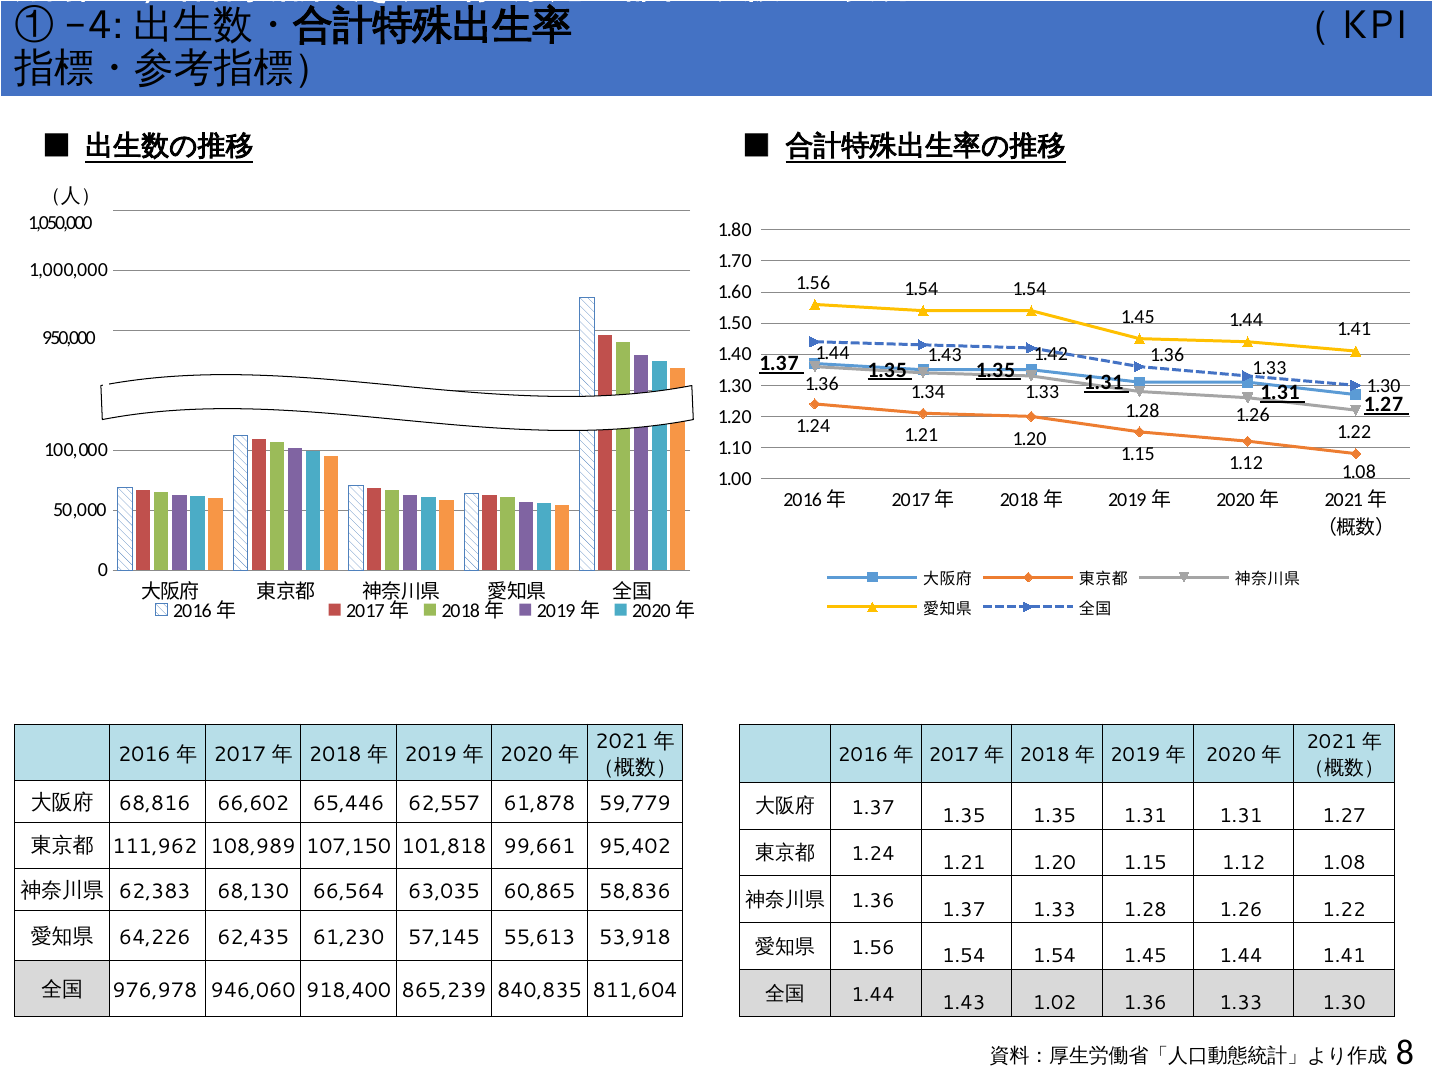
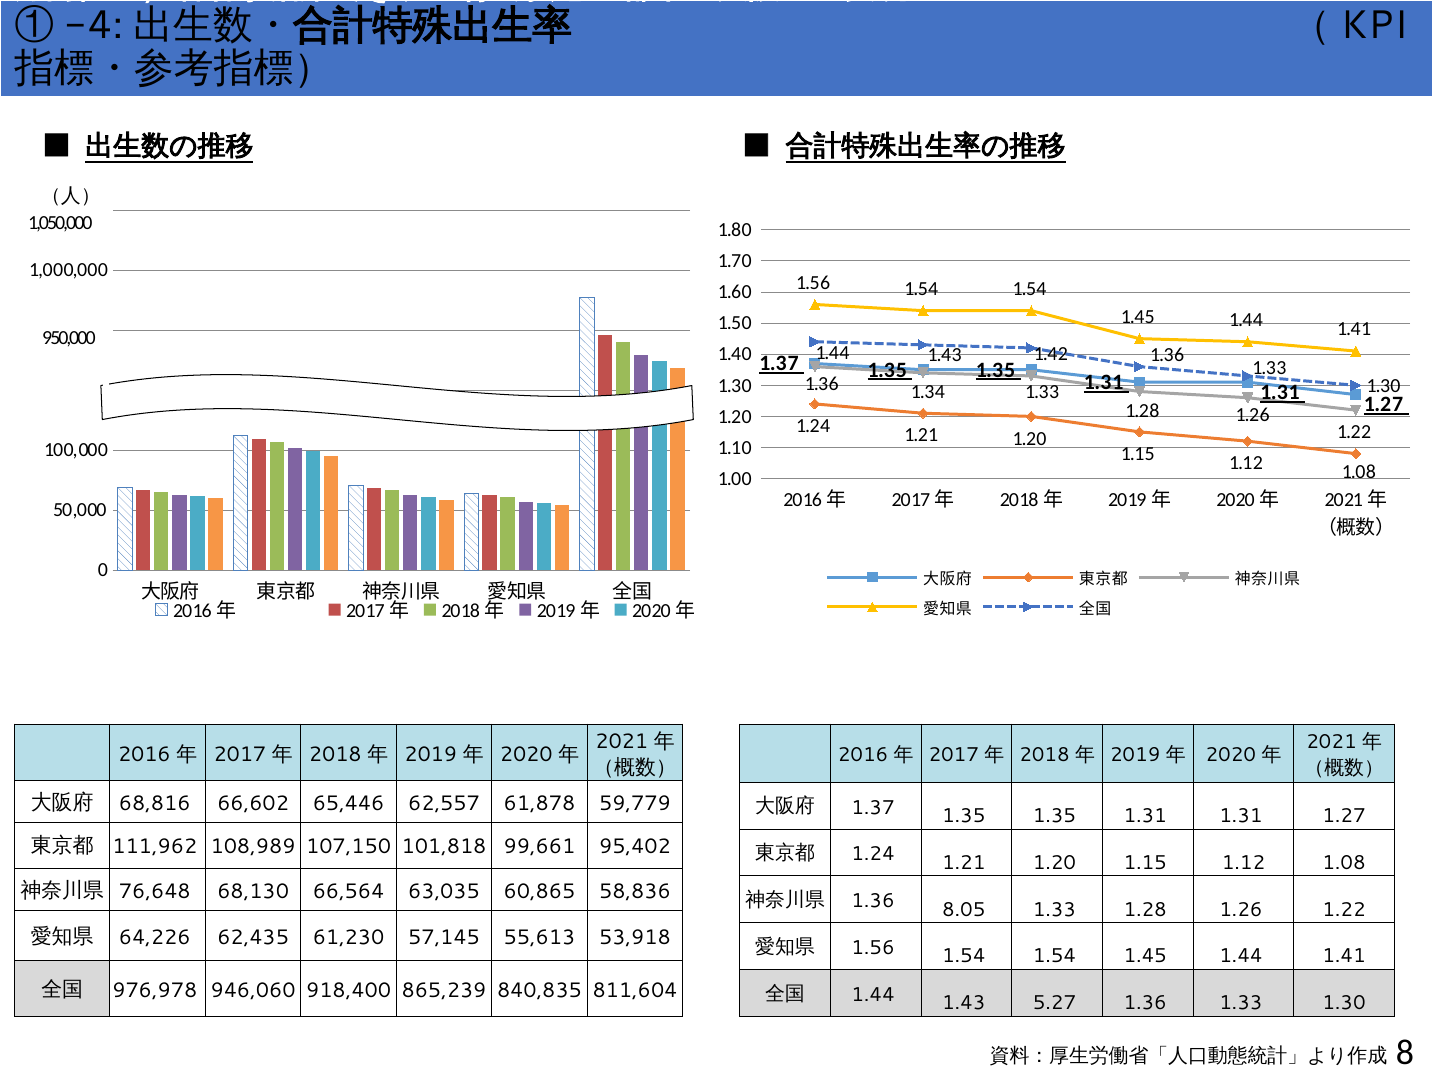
62,383: 62,383 -> 76,648
1.36 1.37: 1.37 -> 8.05
1.02: 1.02 -> 5.27
